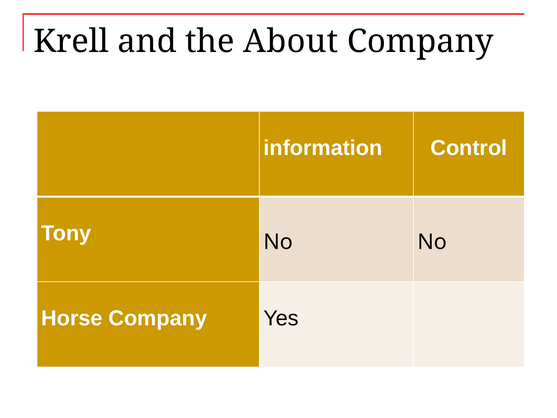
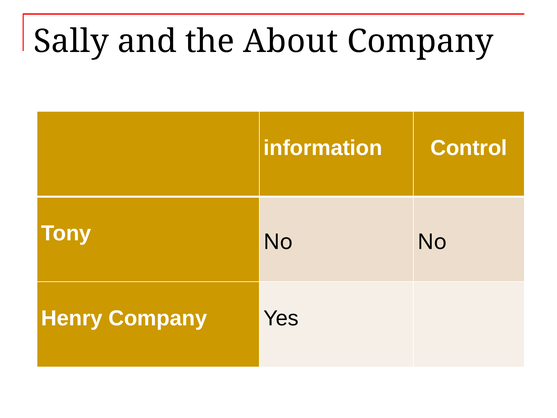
Krell: Krell -> Sally
Horse: Horse -> Henry
